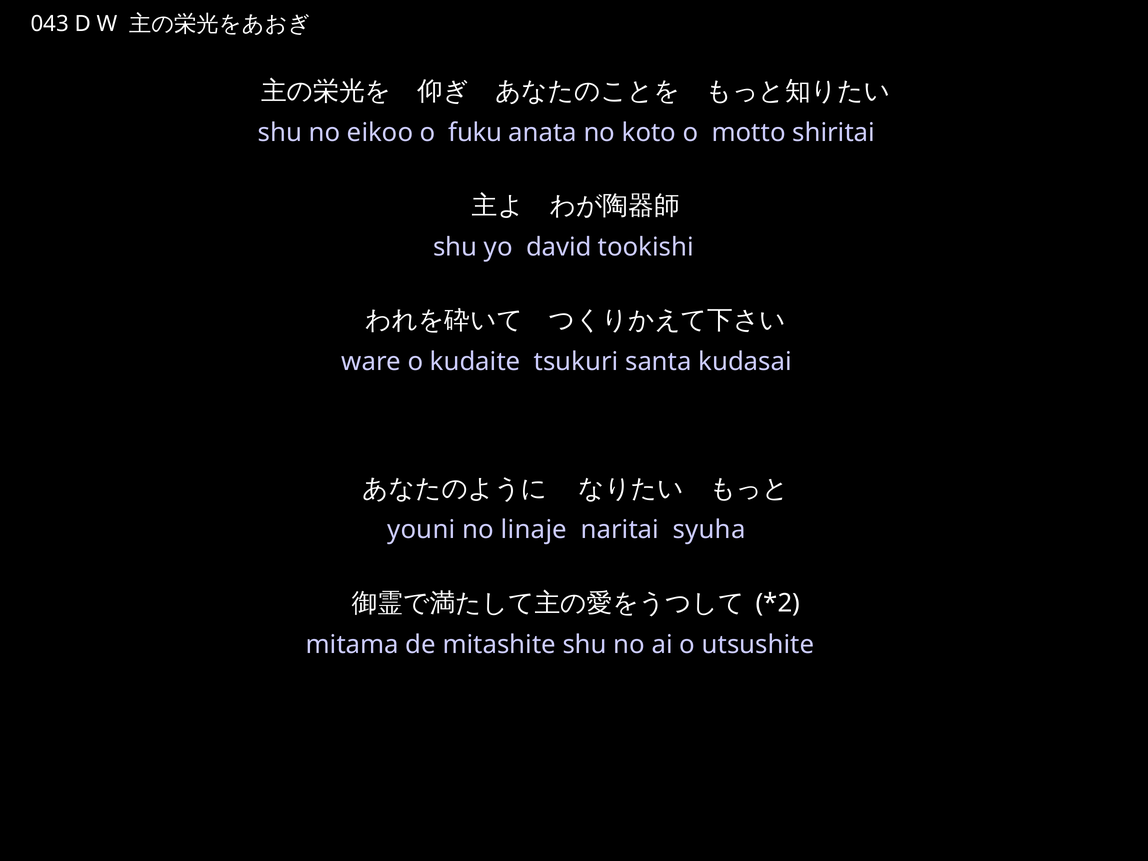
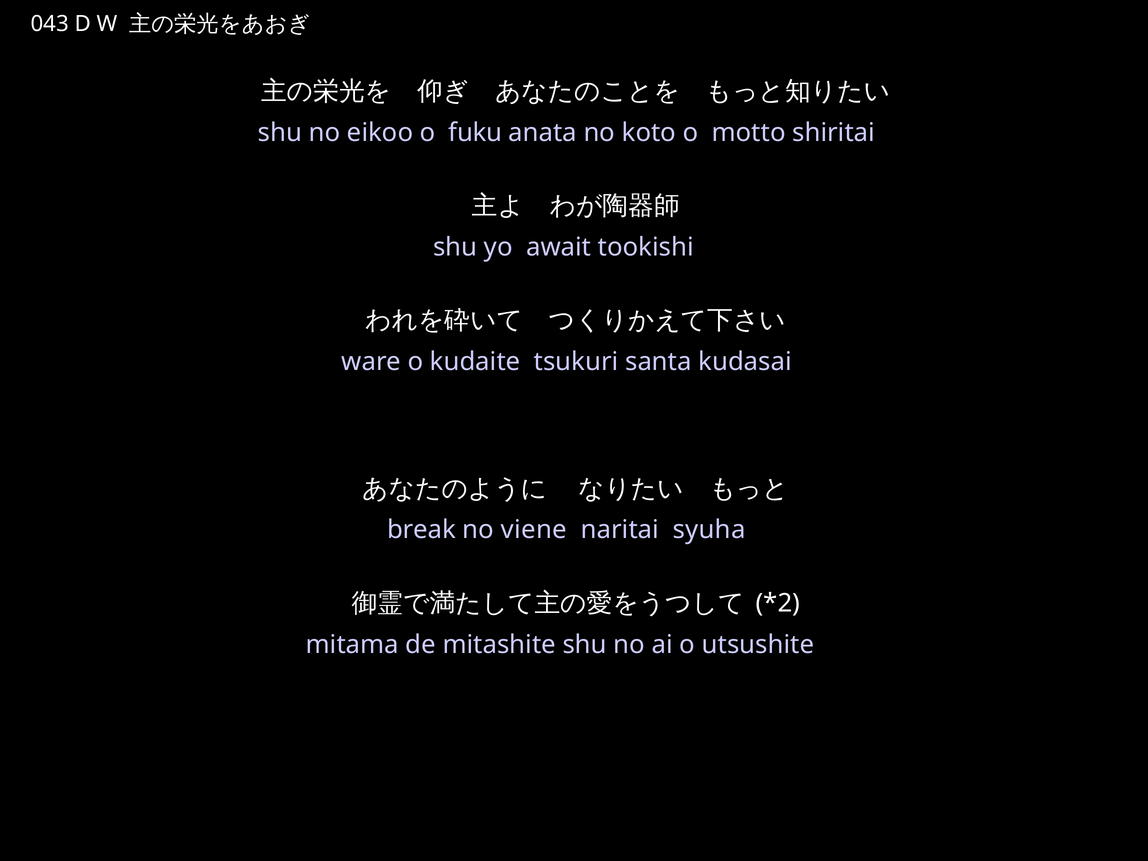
david: david -> await
youni: youni -> break
linaje: linaje -> viene
